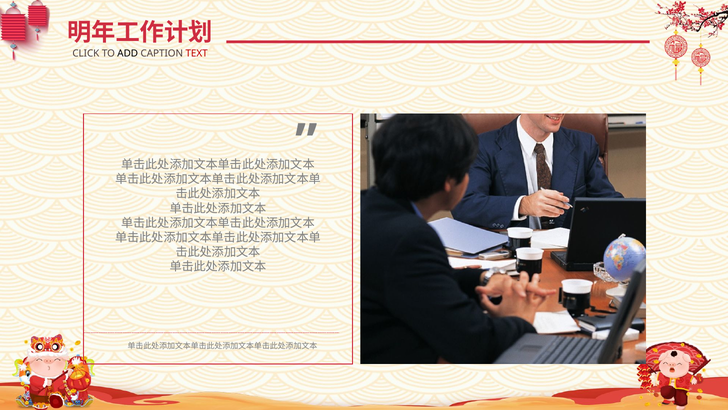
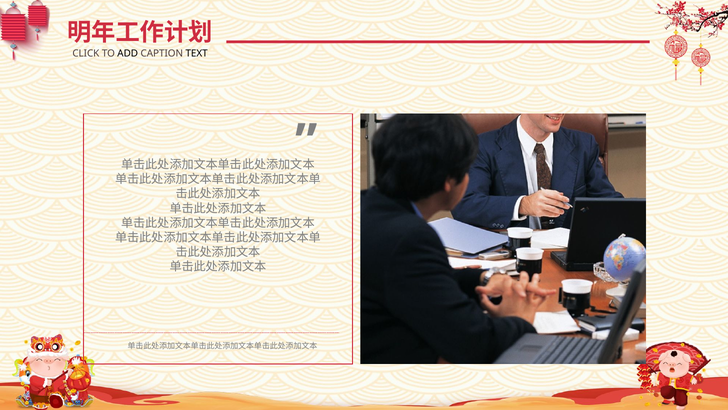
TEXT colour: red -> black
